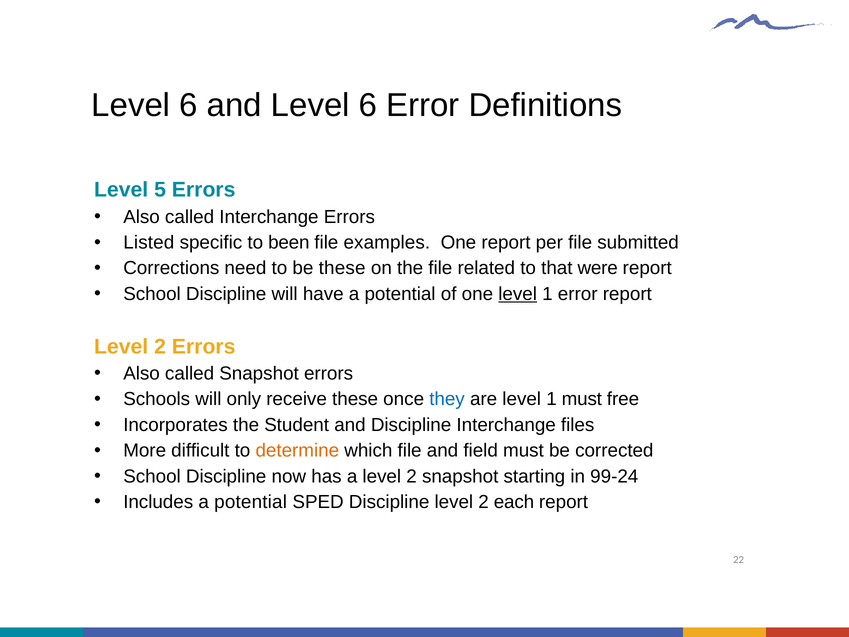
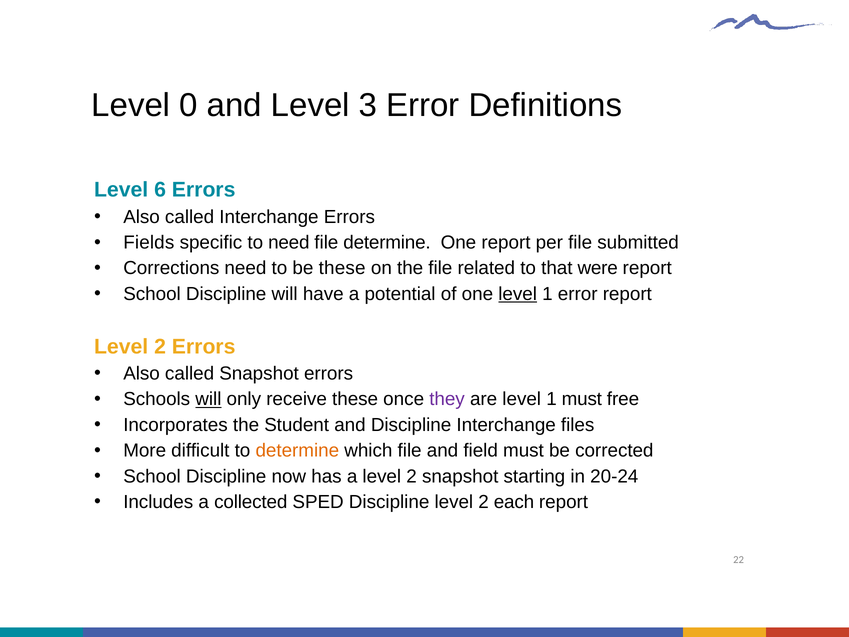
6 at (188, 105): 6 -> 0
and Level 6: 6 -> 3
5: 5 -> 6
Listed: Listed -> Fields
to been: been -> need
file examples: examples -> determine
will at (208, 399) underline: none -> present
they colour: blue -> purple
99-24: 99-24 -> 20-24
Includes a potential: potential -> collected
